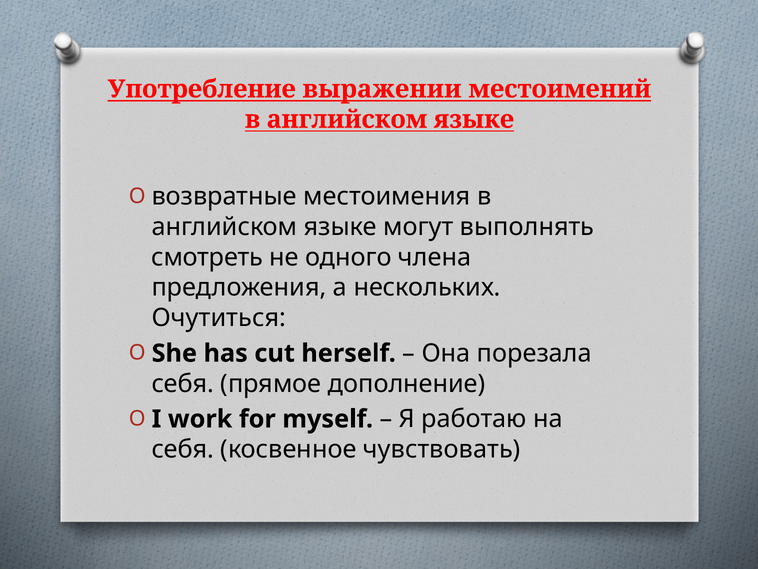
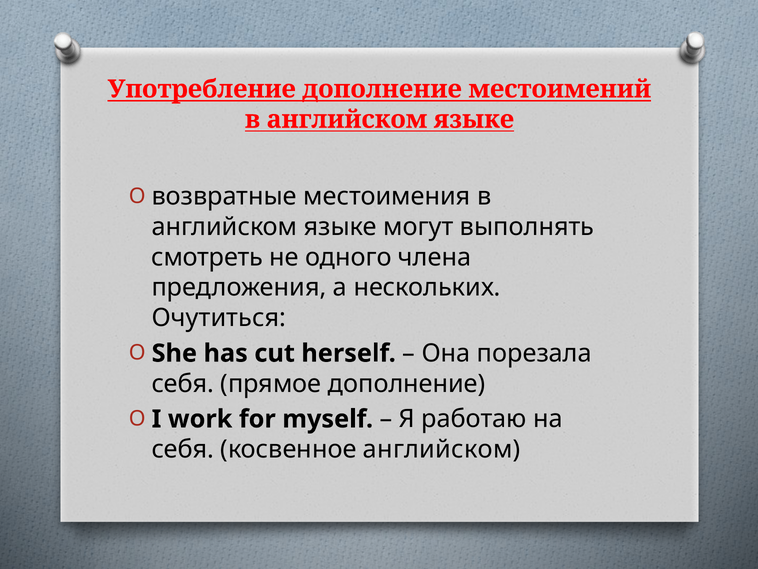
Употребление выражении: выражении -> дополнение
косвенное чувствовать: чувствовать -> английском
